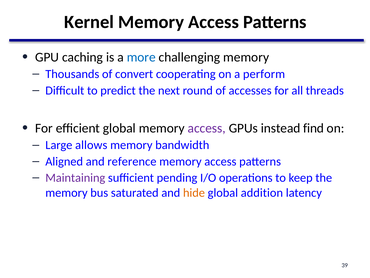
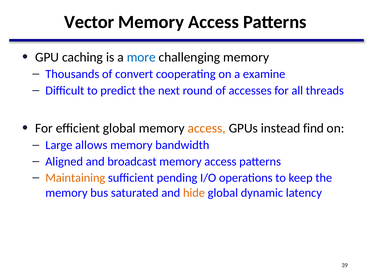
Kernel: Kernel -> Vector
perform: perform -> examine
access at (207, 128) colour: purple -> orange
reference: reference -> broadcast
Maintaining colour: purple -> orange
addition: addition -> dynamic
